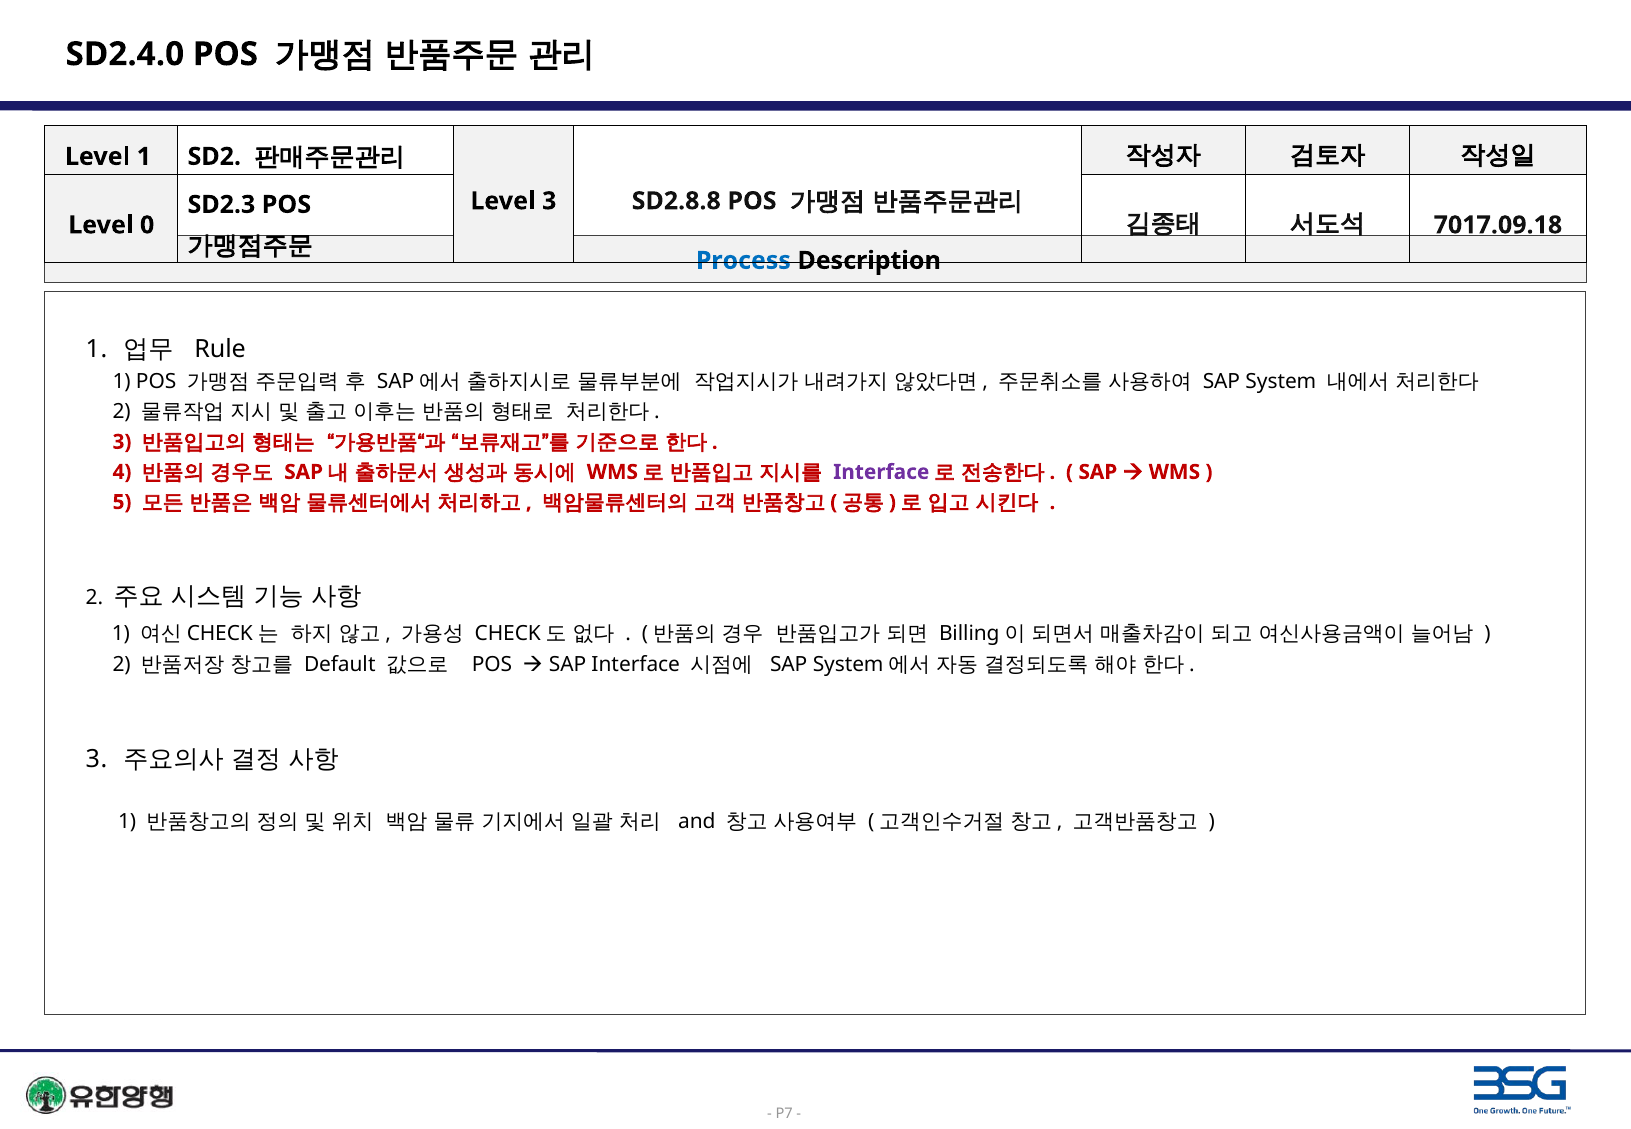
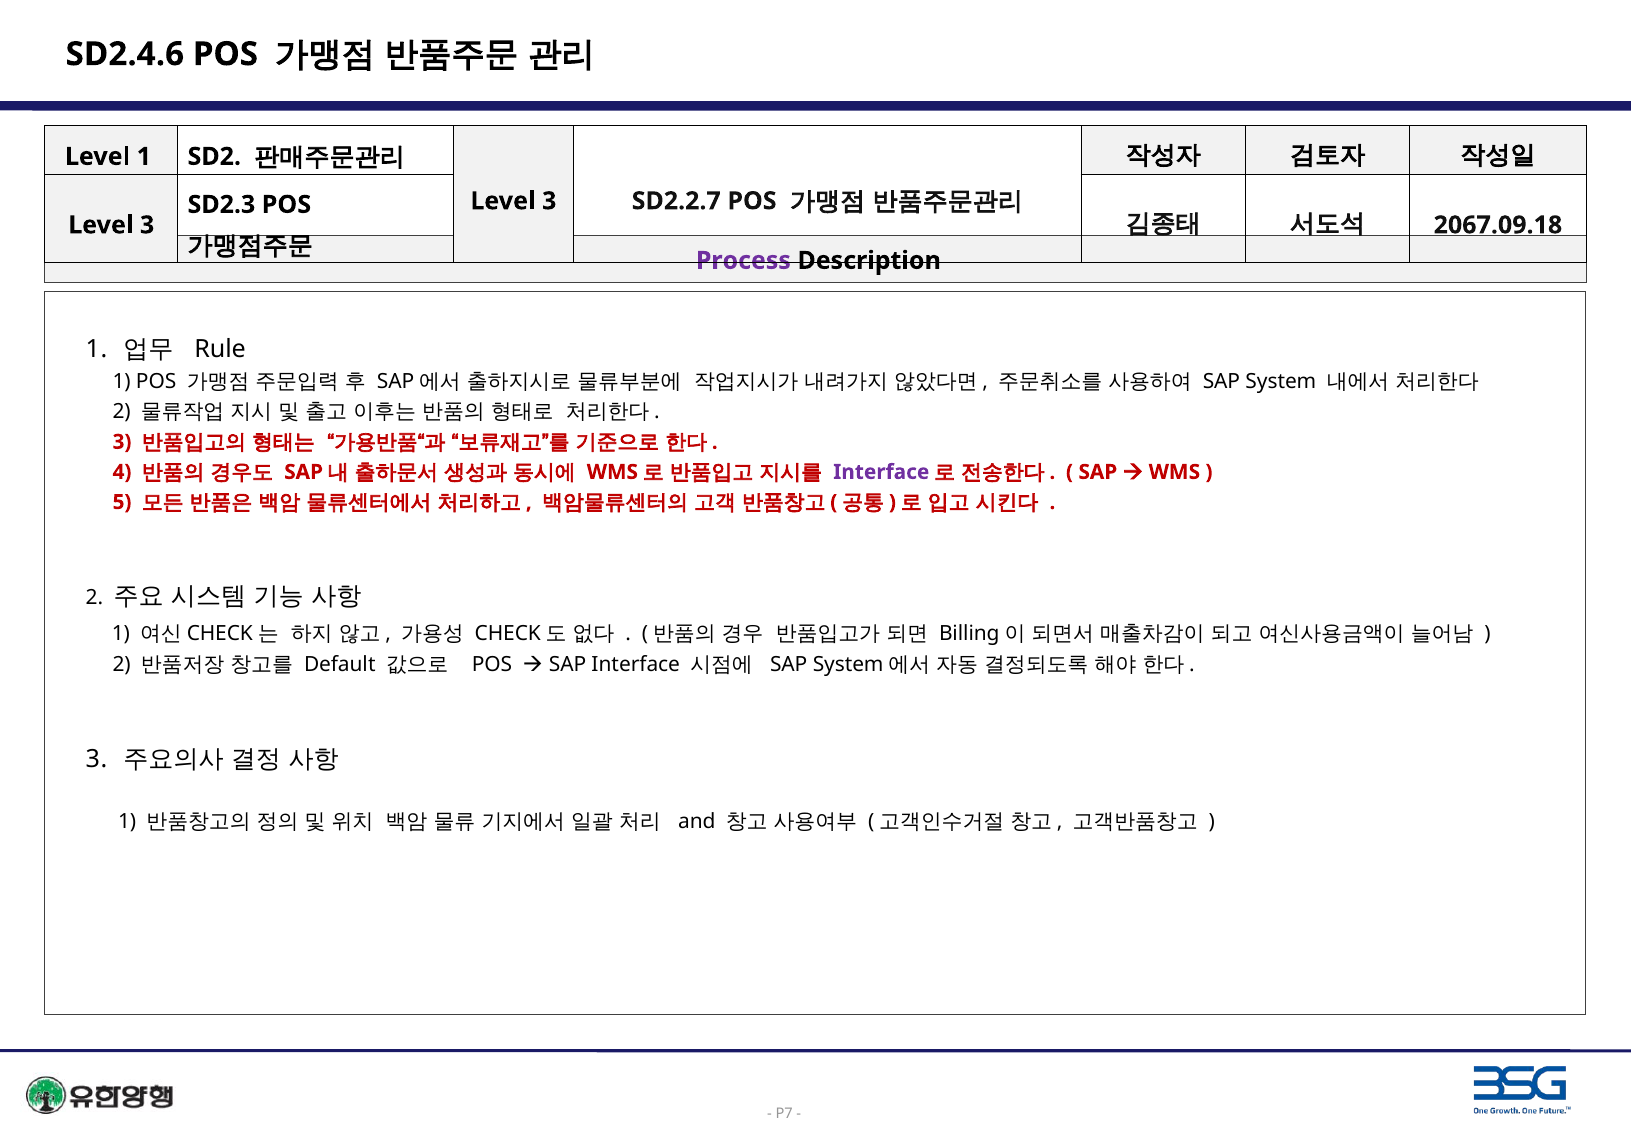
SD2.4.0: SD2.4.0 -> SD2.4.6
SD2.8.8: SD2.8.8 -> SD2.2.7
7017.09.18: 7017.09.18 -> 2067.09.18
0 at (147, 225): 0 -> 3
Process colour: blue -> purple
